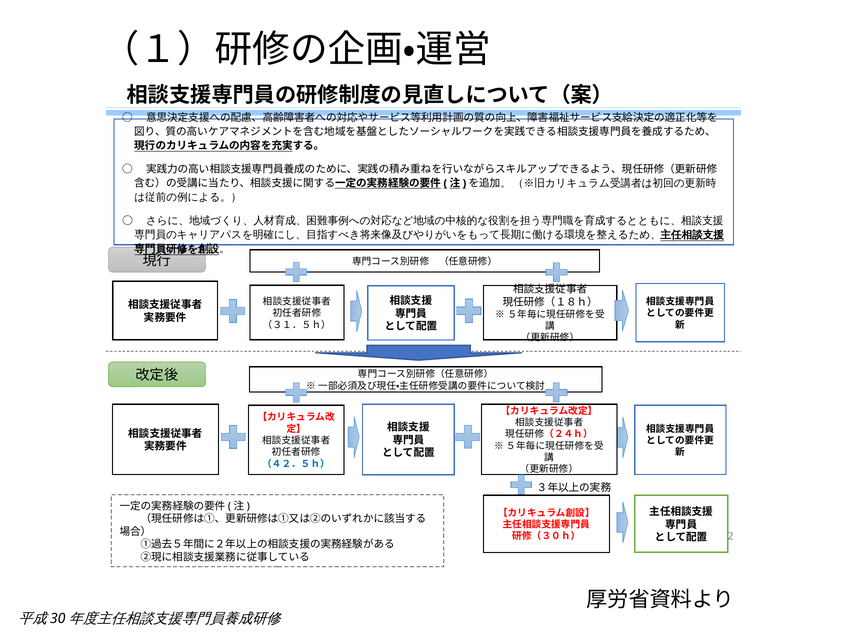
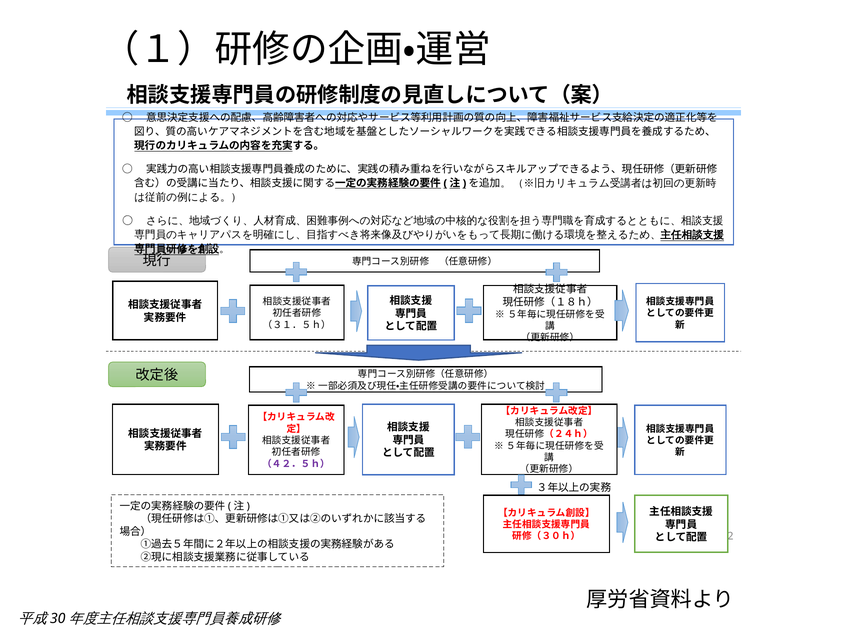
（４２．５ｈ） colour: blue -> purple
